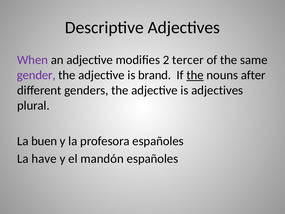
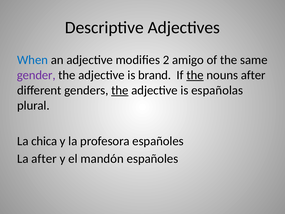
When colour: purple -> blue
tercer: tercer -> amigo
the at (120, 90) underline: none -> present
is adjectives: adjectives -> españolas
buen: buen -> chica
La have: have -> after
